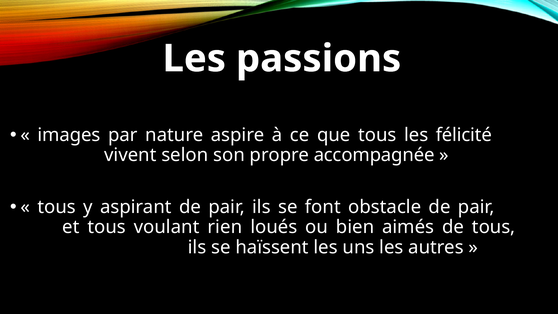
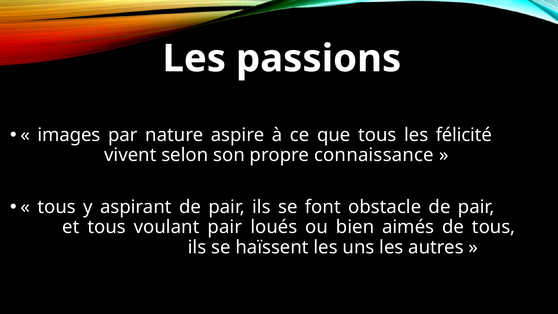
accompagnée: accompagnée -> connaissance
voulant rien: rien -> pair
